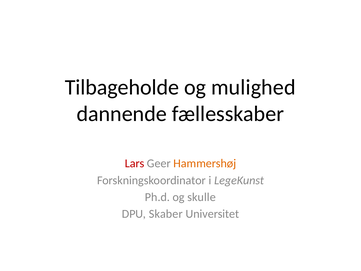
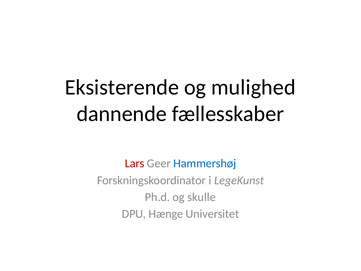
Tilbageholde: Tilbageholde -> Eksisterende
Hammershøj colour: orange -> blue
Skaber: Skaber -> Hænge
